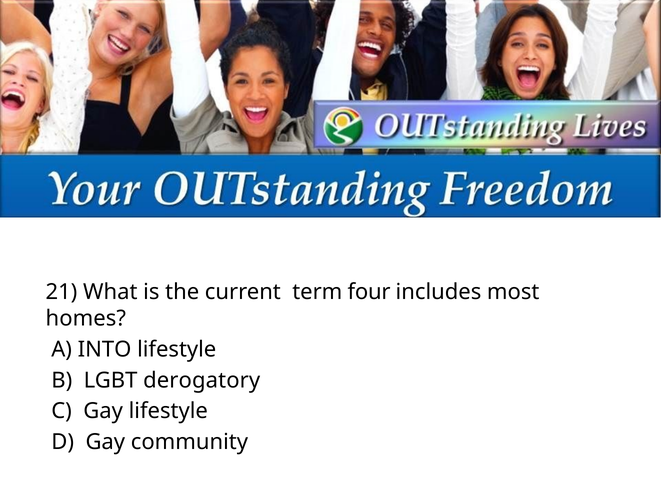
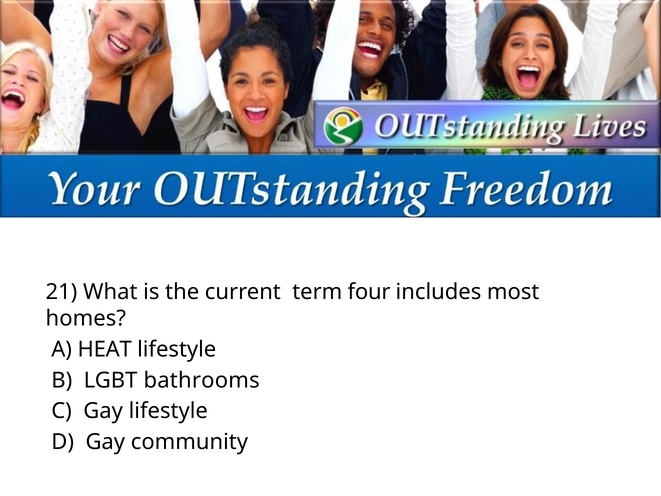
INTO: INTO -> HEAT
derogatory: derogatory -> bathrooms
